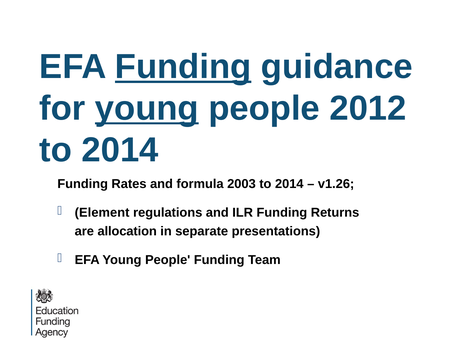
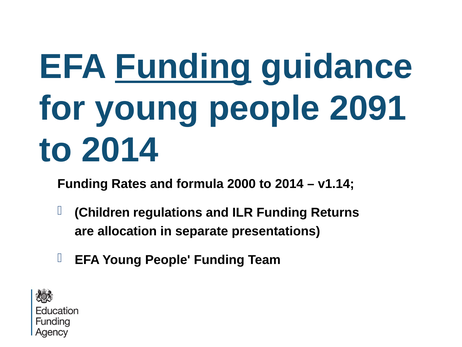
young at (147, 108) underline: present -> none
2012: 2012 -> 2091
2003: 2003 -> 2000
v1.26: v1.26 -> v1.14
Element: Element -> Children
